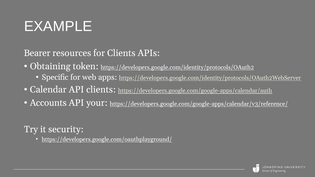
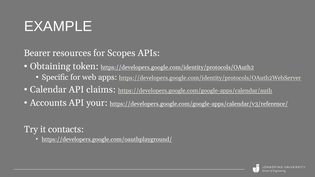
for Clients: Clients -> Scopes
API clients: clients -> claims
security: security -> contacts
